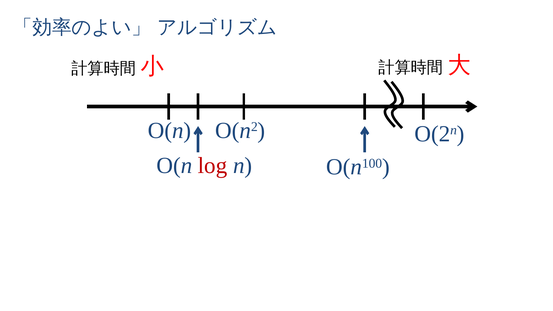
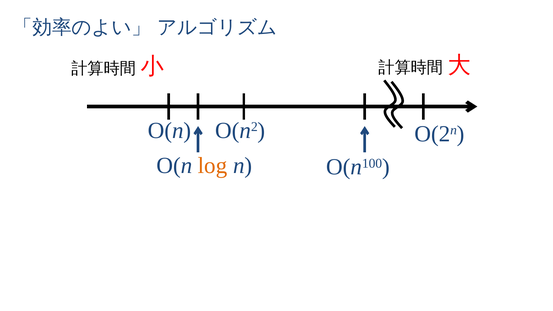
log colour: red -> orange
